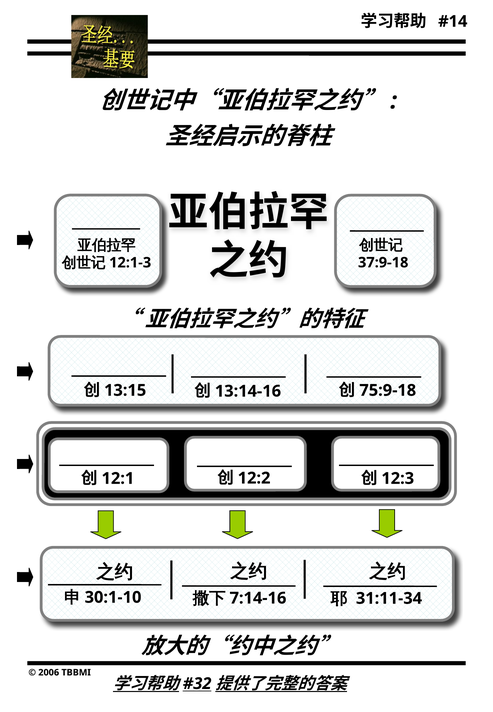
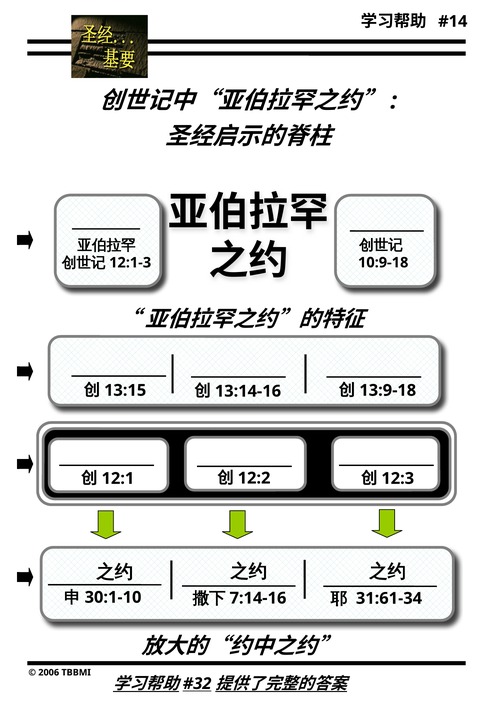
37:9-18: 37:9-18 -> 10:9-18
75:9-18: 75:9-18 -> 13:9-18
31:11-34: 31:11-34 -> 31:61-34
